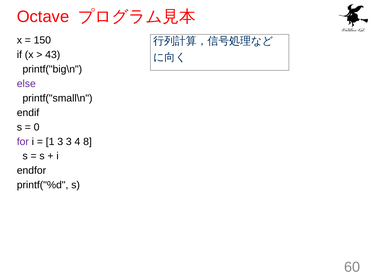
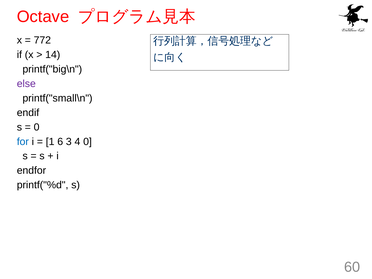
150: 150 -> 772
43: 43 -> 14
for colour: purple -> blue
1 3: 3 -> 6
4 8: 8 -> 0
